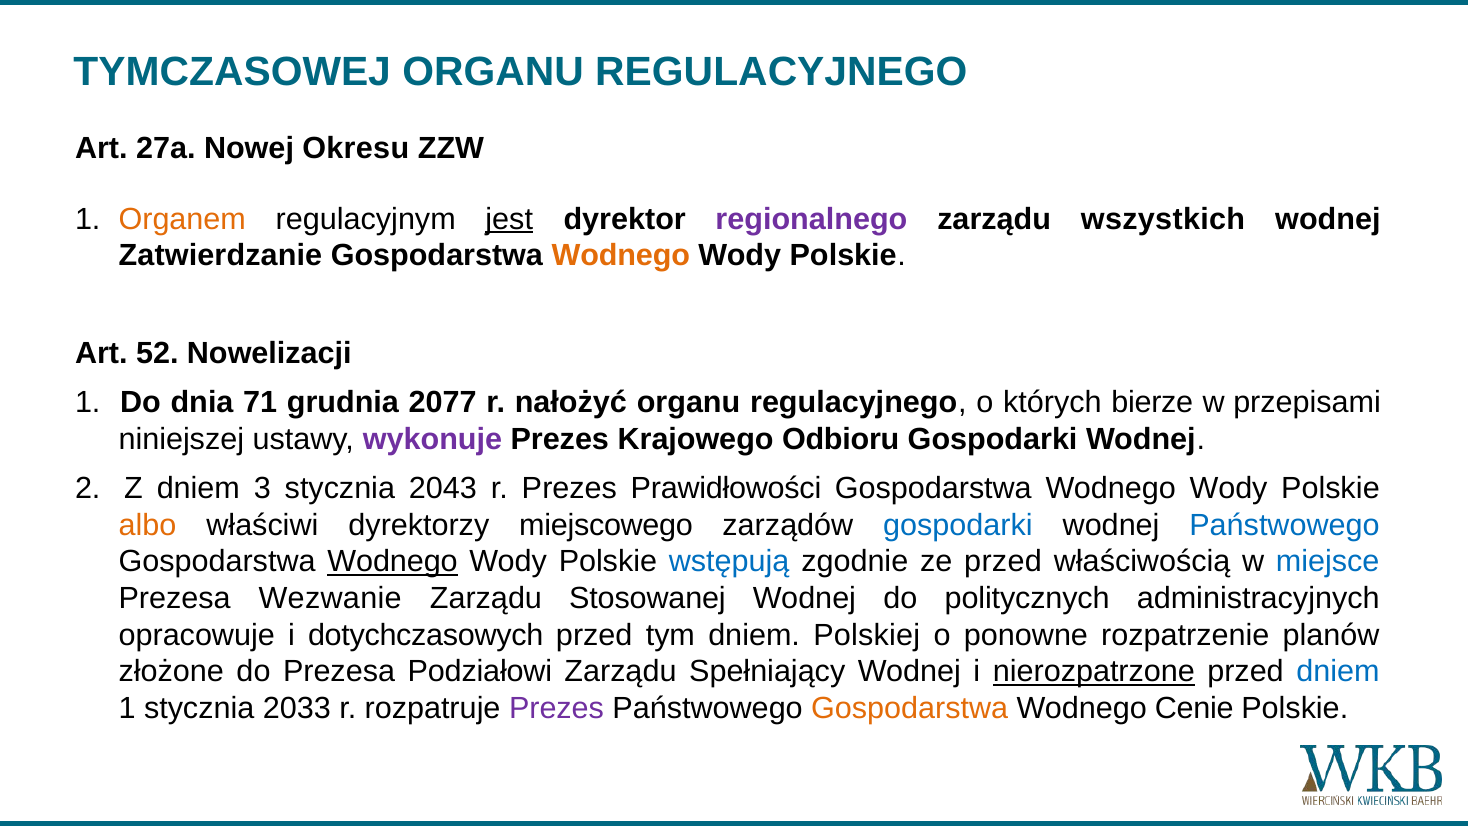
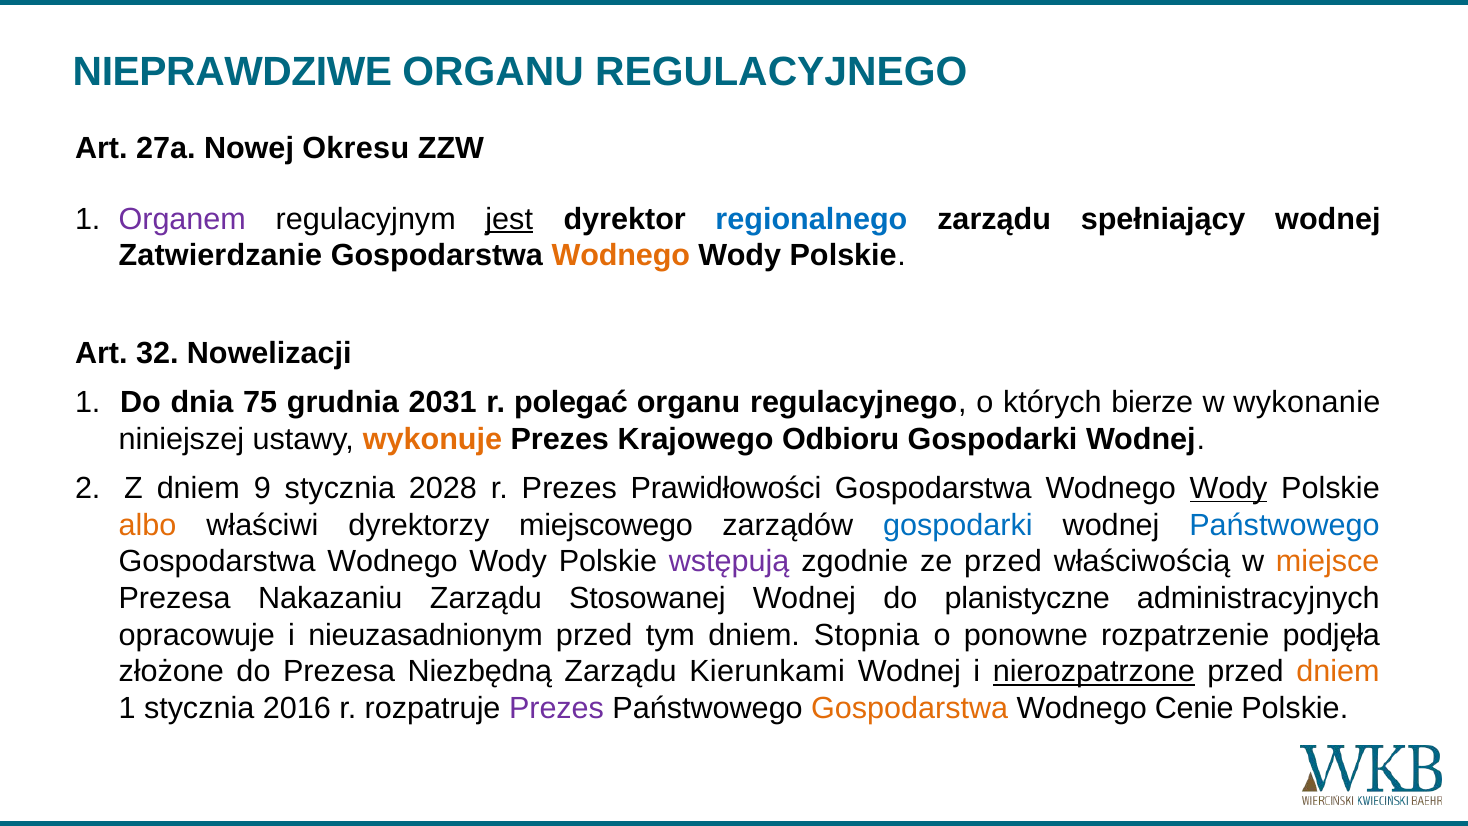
TYMCZASOWEJ: TYMCZASOWEJ -> NIEPRAWDZIWE
Organem colour: orange -> purple
regionalnego colour: purple -> blue
wszystkich: wszystkich -> spełniający
52: 52 -> 32
71: 71 -> 75
2077: 2077 -> 2031
nałożyć: nałożyć -> polegać
przepisami: przepisami -> wykonanie
wykonuje colour: purple -> orange
3: 3 -> 9
2043: 2043 -> 2028
Wody at (1229, 488) underline: none -> present
Wodnego at (393, 562) underline: present -> none
wstępują colour: blue -> purple
miejsce colour: blue -> orange
Wezwanie: Wezwanie -> Nakazaniu
politycznych: politycznych -> planistyczne
dotychczasowych: dotychczasowych -> nieuzasadnionym
Polskiej: Polskiej -> Stopnia
planów: planów -> podjęła
Podziałowi: Podziałowi -> Niezbędną
Spełniający: Spełniający -> Kierunkami
dniem at (1338, 672) colour: blue -> orange
2033: 2033 -> 2016
